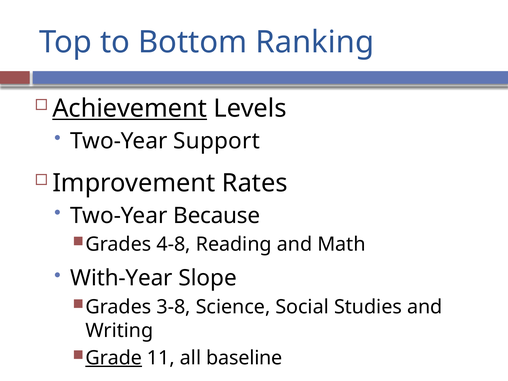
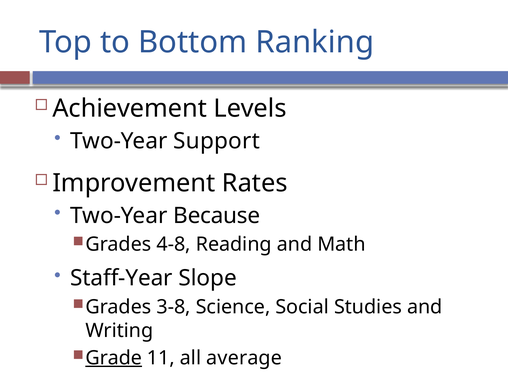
Achievement underline: present -> none
With-Year: With-Year -> Staff-Year
baseline: baseline -> average
